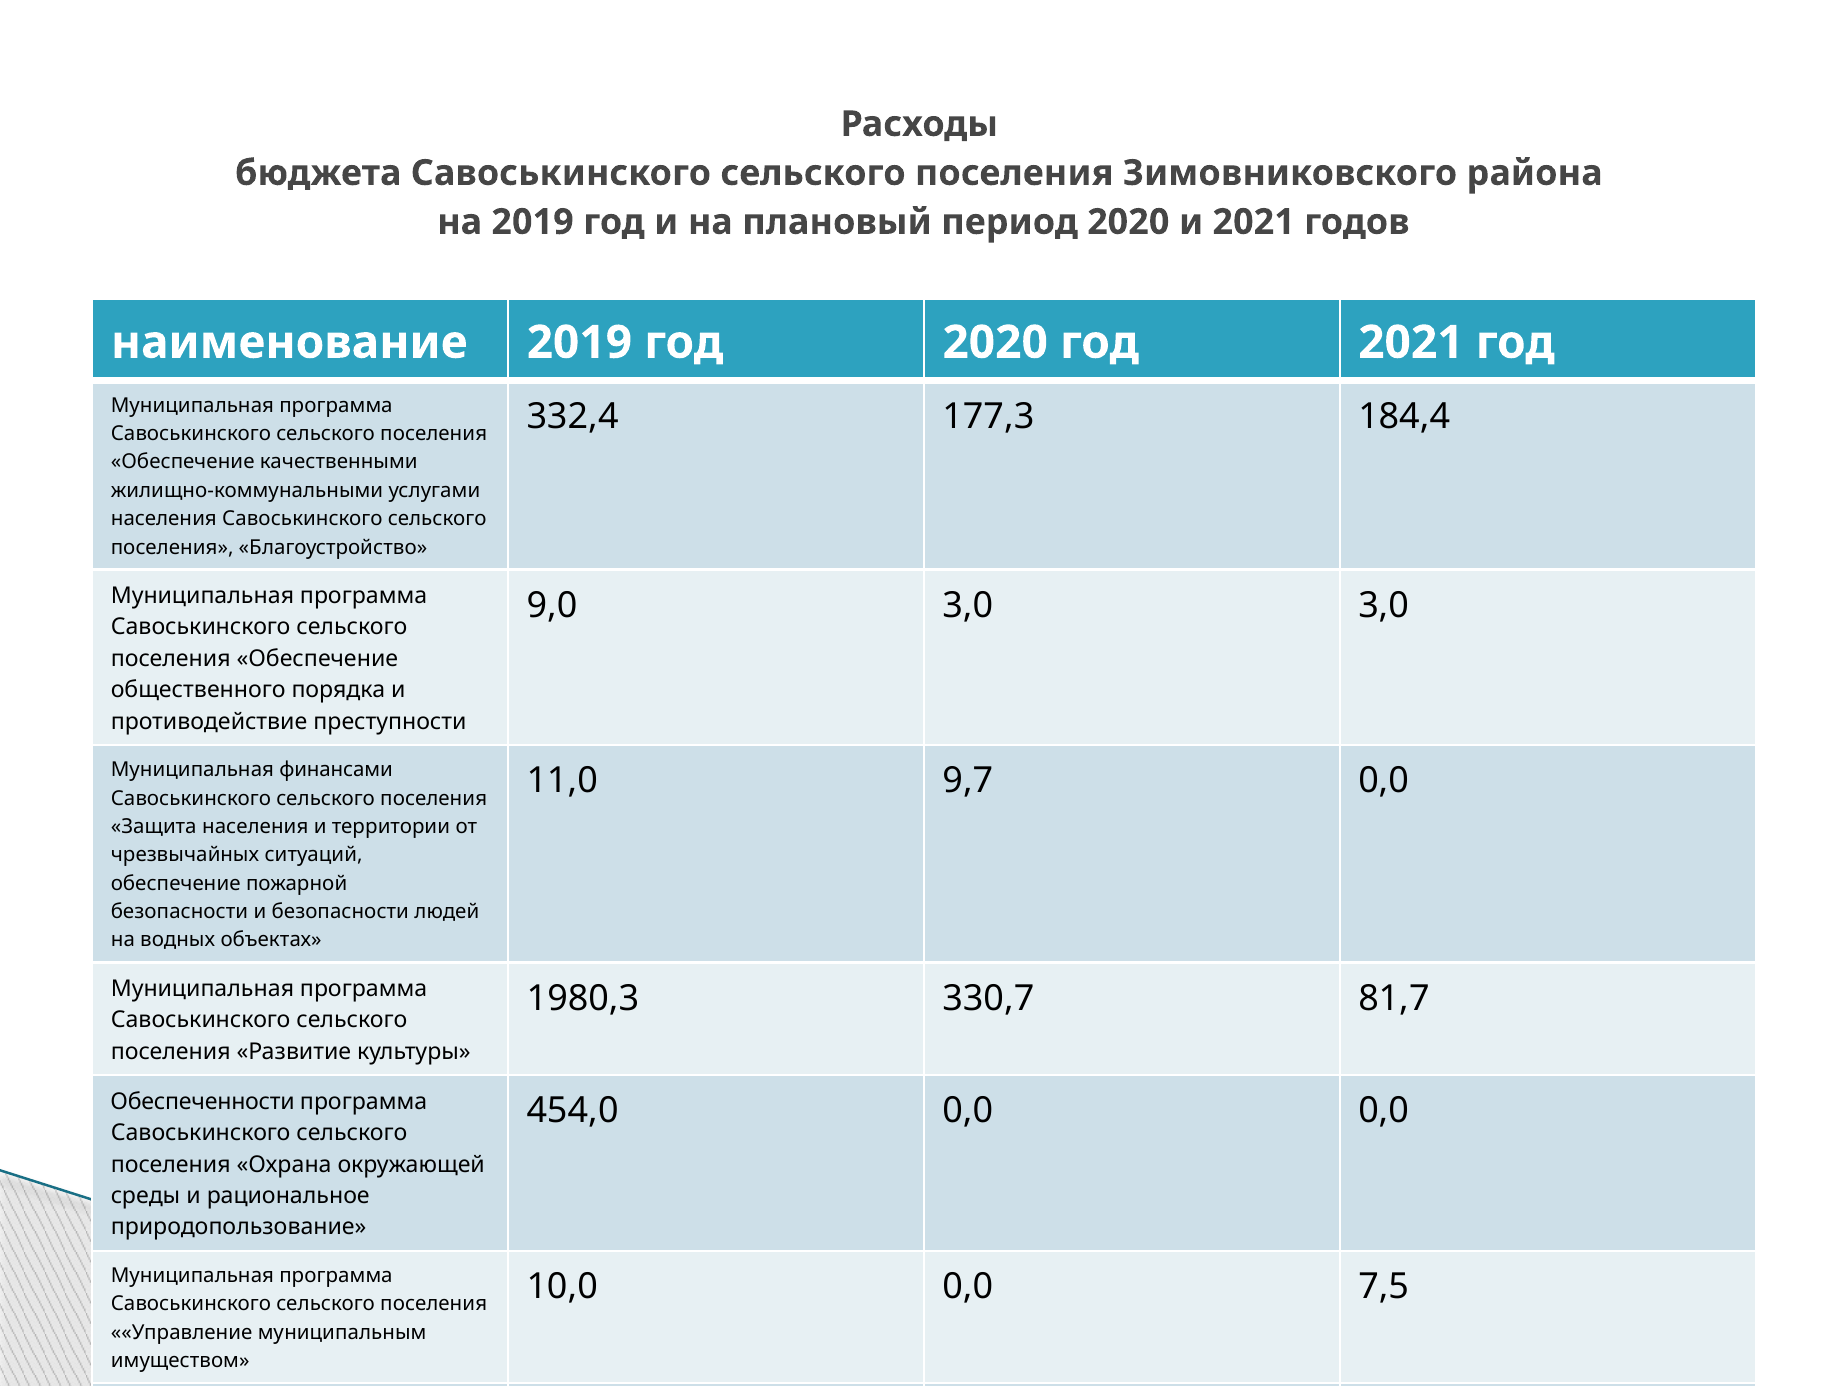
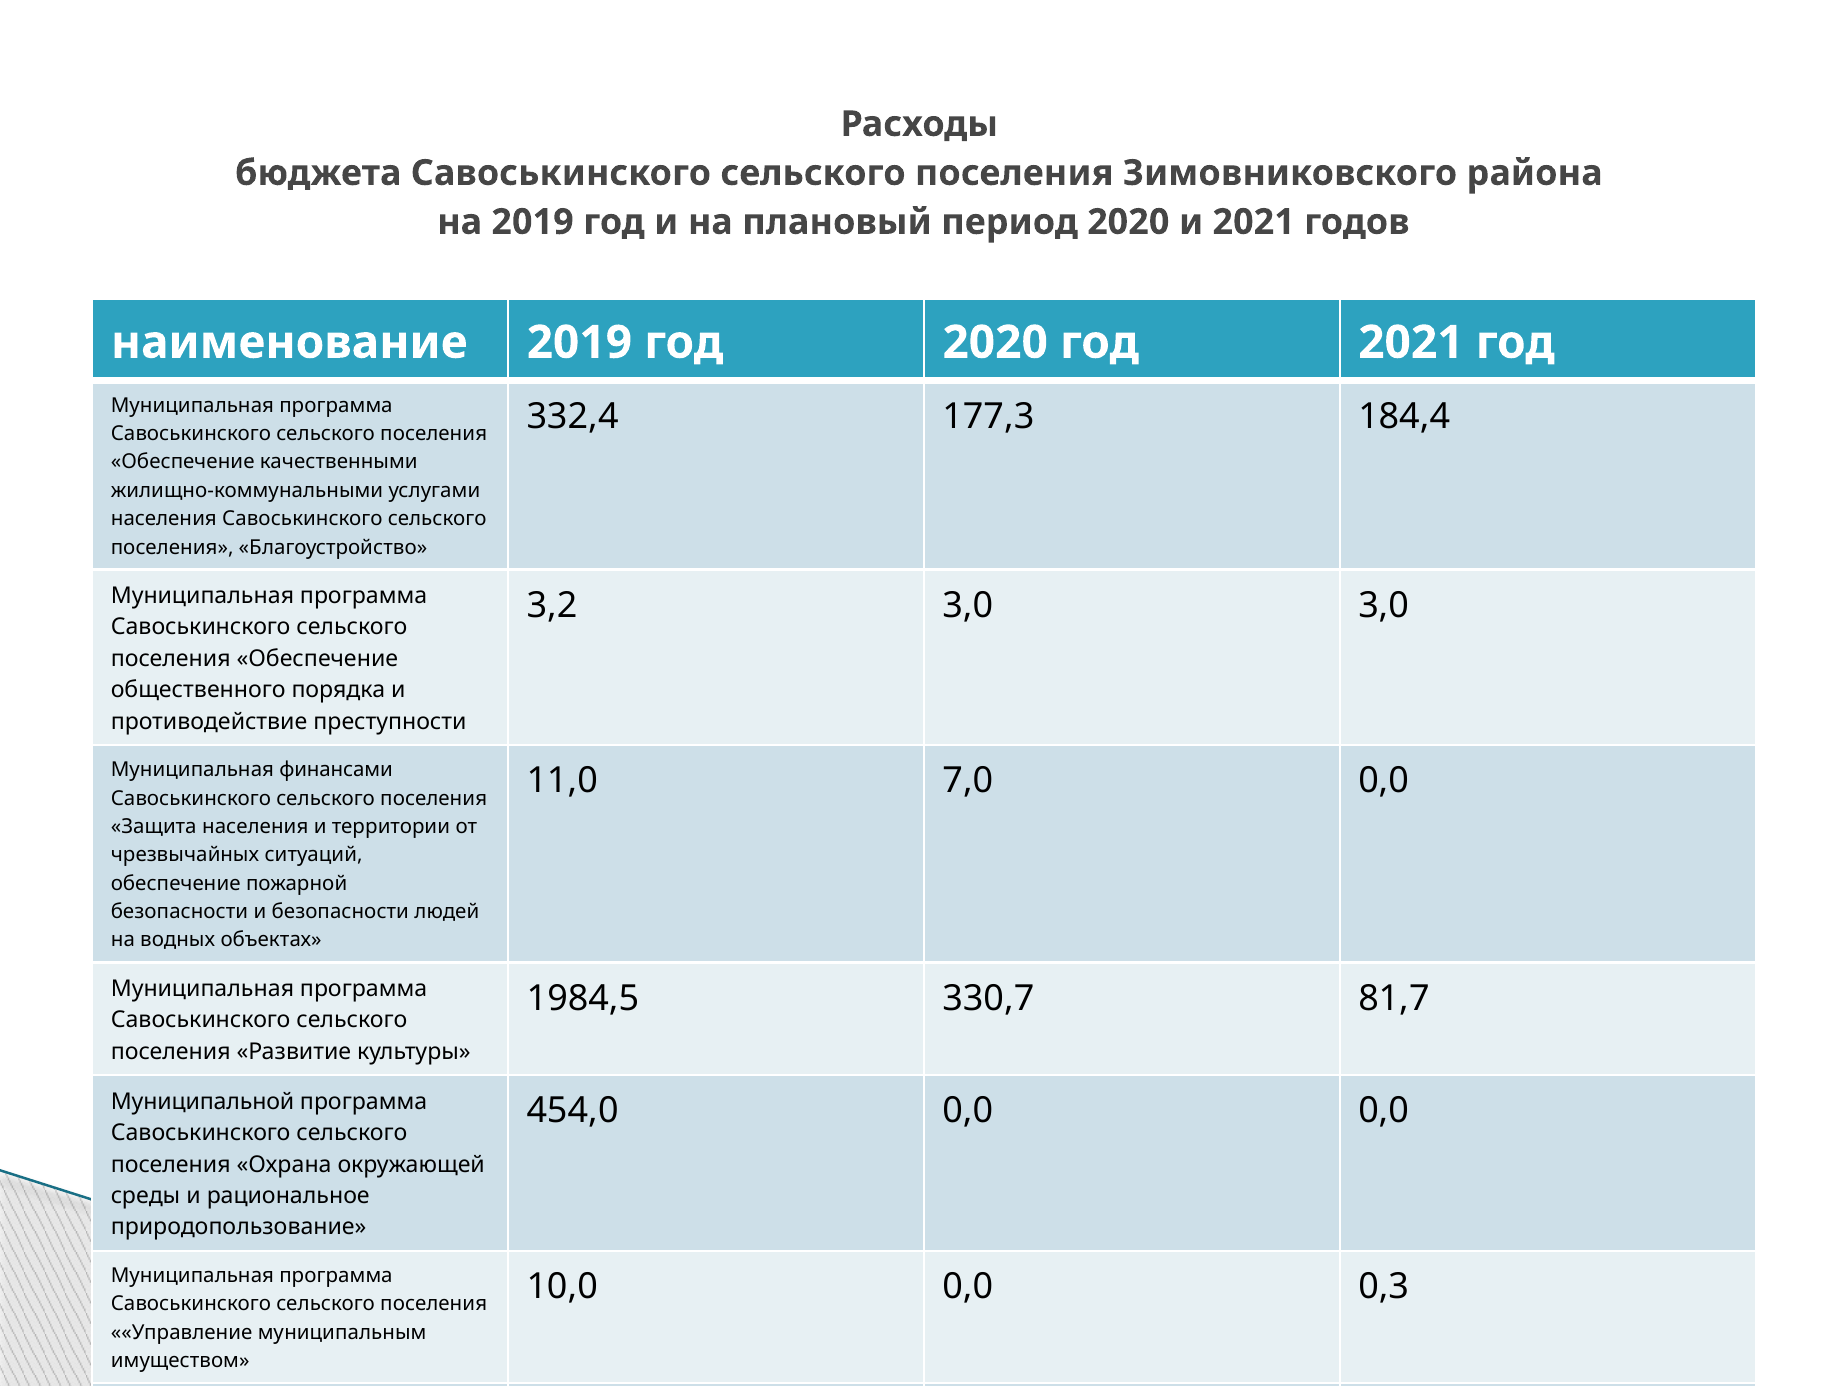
9,0: 9,0 -> 3,2
9,7: 9,7 -> 7,0
1980,3: 1980,3 -> 1984,5
Обеспеченности at (203, 1102): Обеспеченности -> Муниципальной
0,0 7,5: 7,5 -> 0,3
